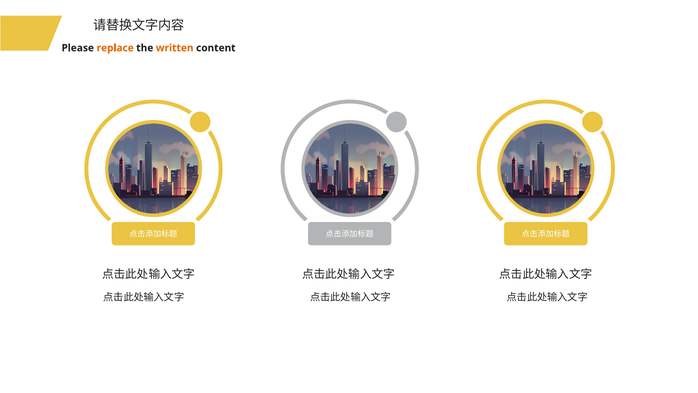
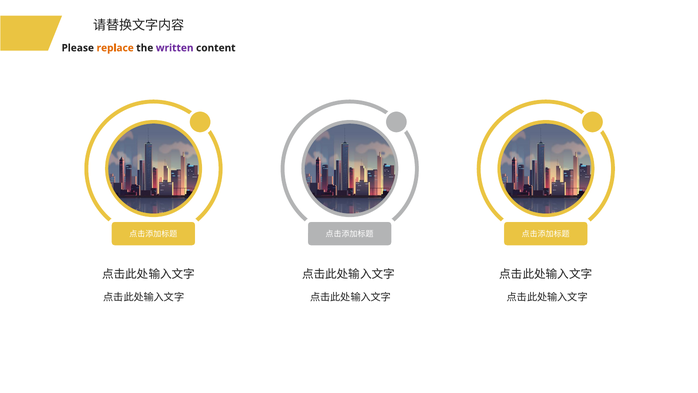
written colour: orange -> purple
